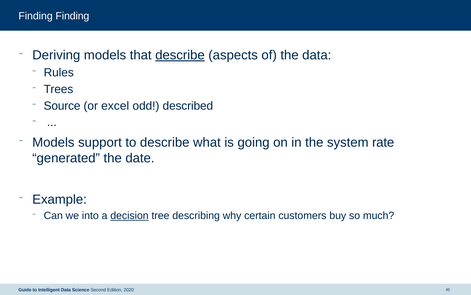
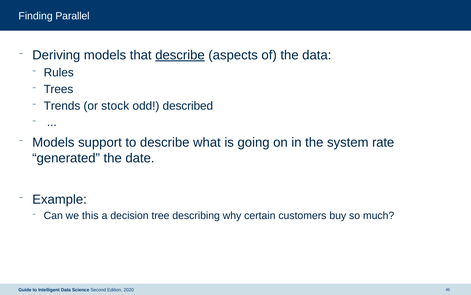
Finding Finding: Finding -> Parallel
Source: Source -> Trends
excel: excel -> stock
into: into -> this
decision underline: present -> none
